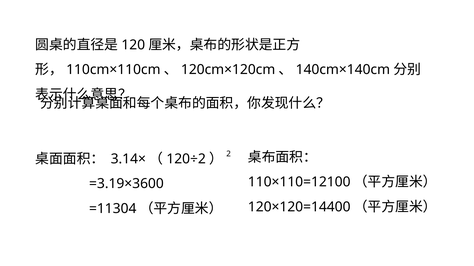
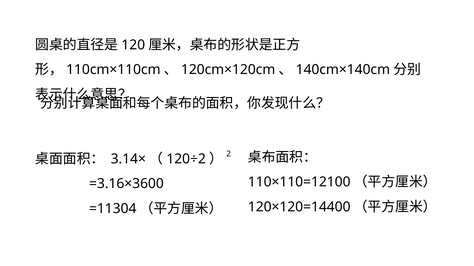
=3.19×3600: =3.19×3600 -> =3.16×3600
